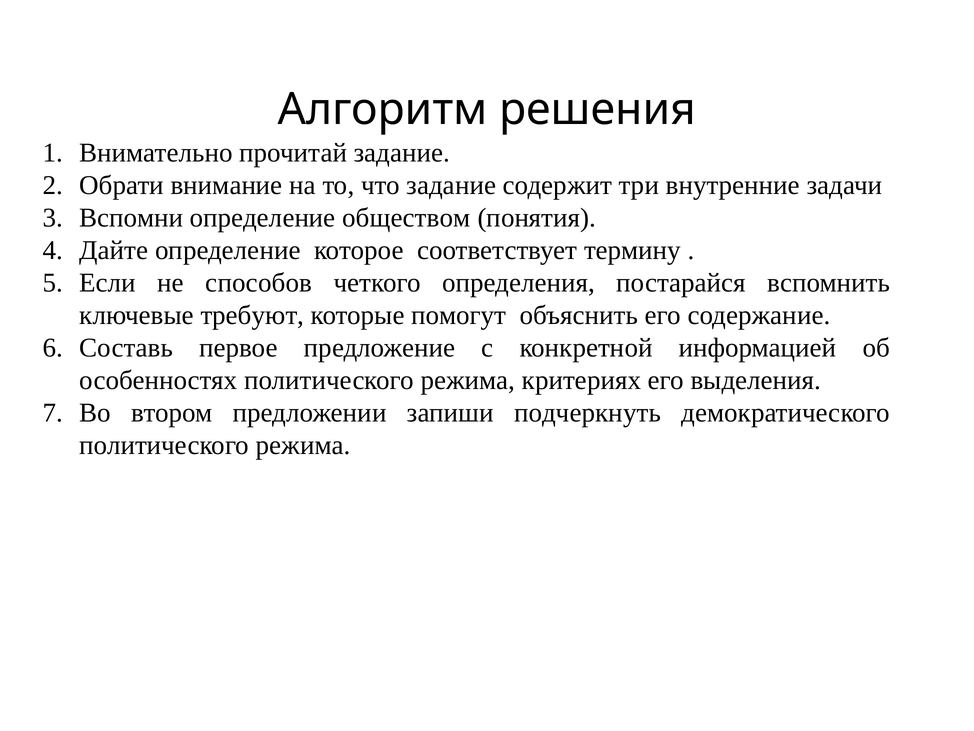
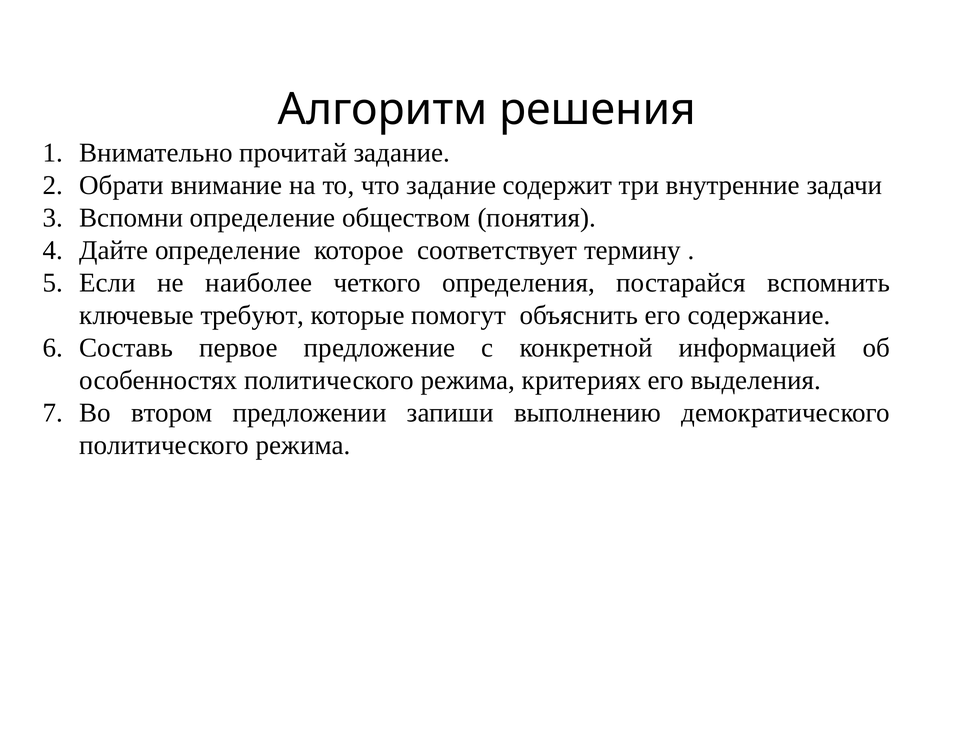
способов: способов -> наиболее
подчеркнуть: подчеркнуть -> выполнению
